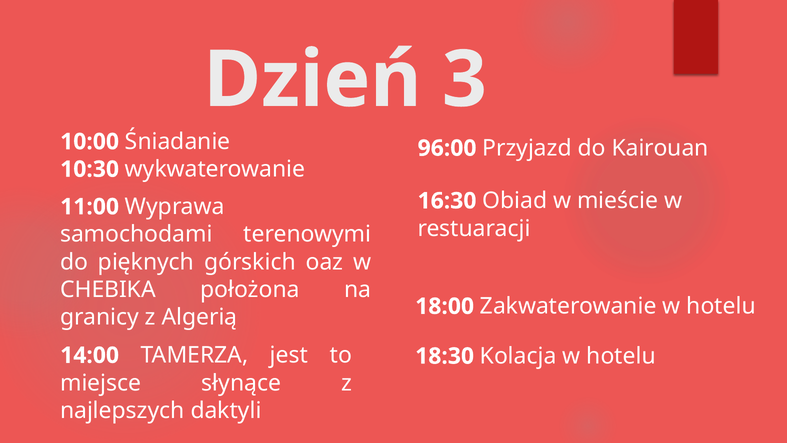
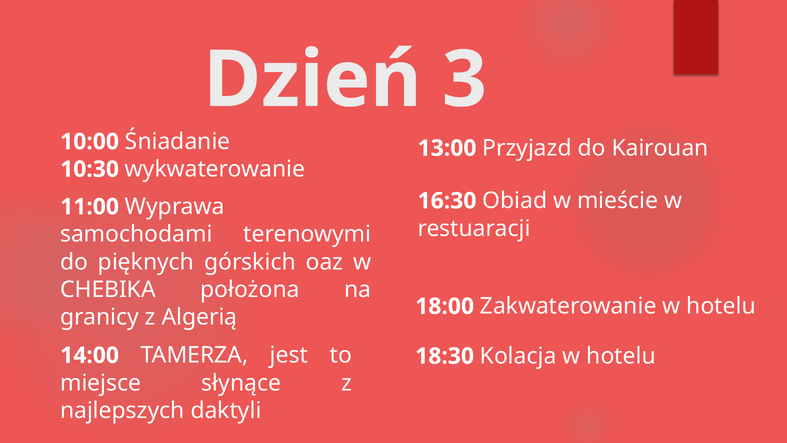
96:00: 96:00 -> 13:00
